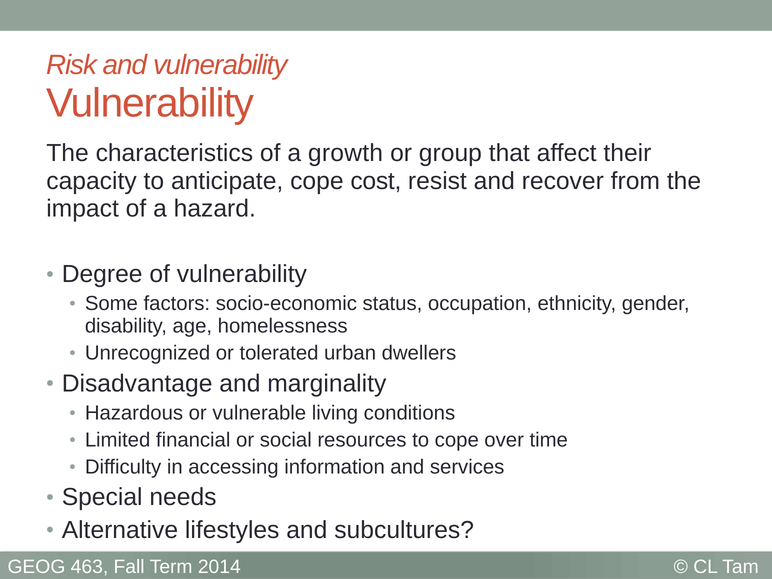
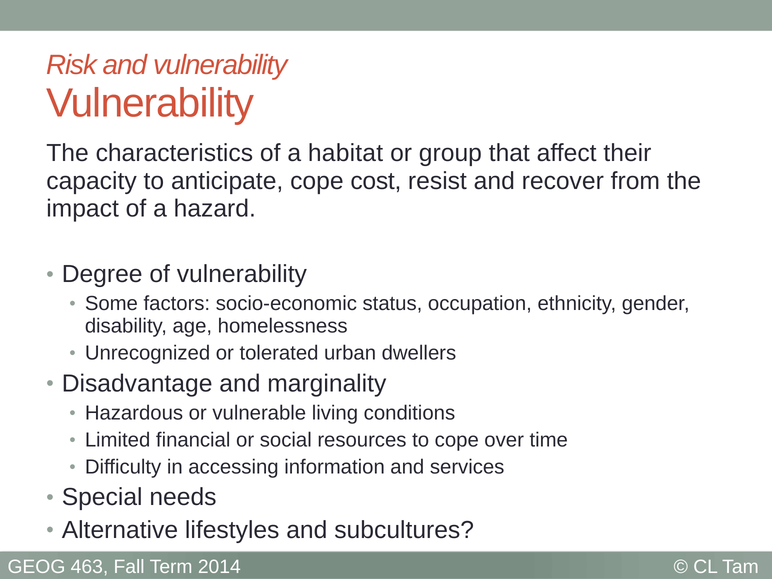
growth: growth -> habitat
